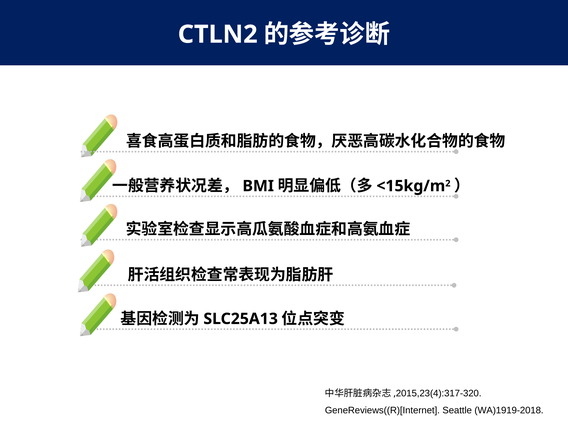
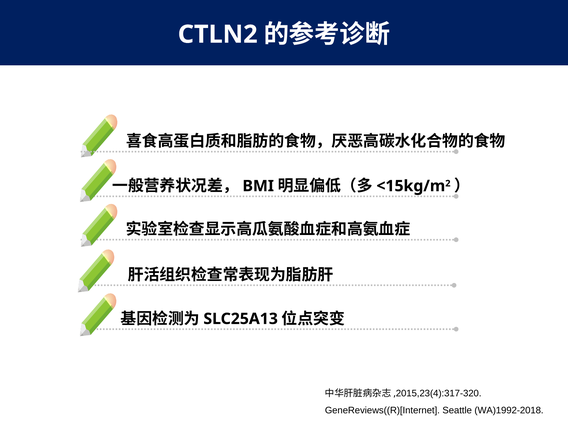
WA)1919-2018: WA)1919-2018 -> WA)1992-2018
